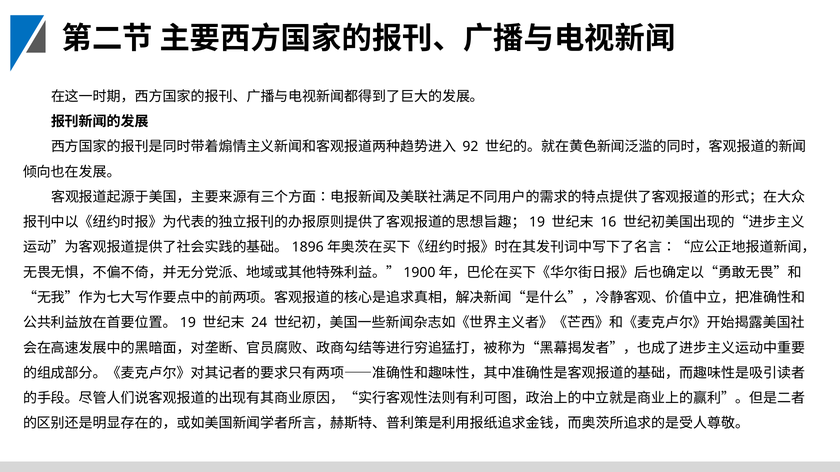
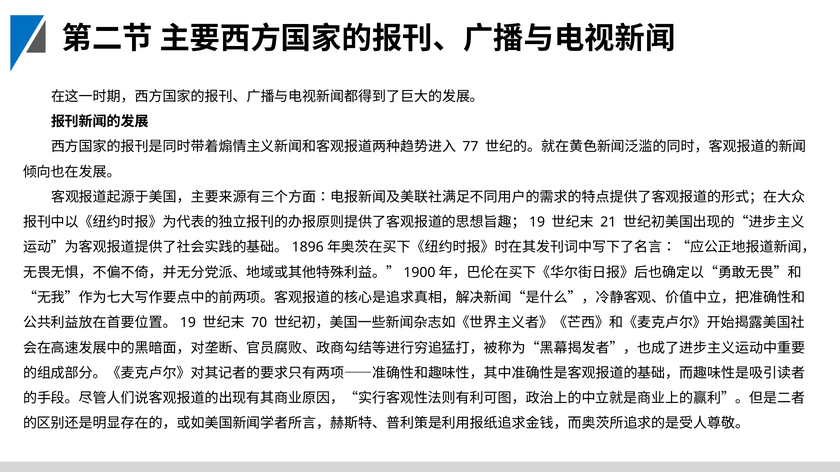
92: 92 -> 77
16: 16 -> 21
24: 24 -> 70
